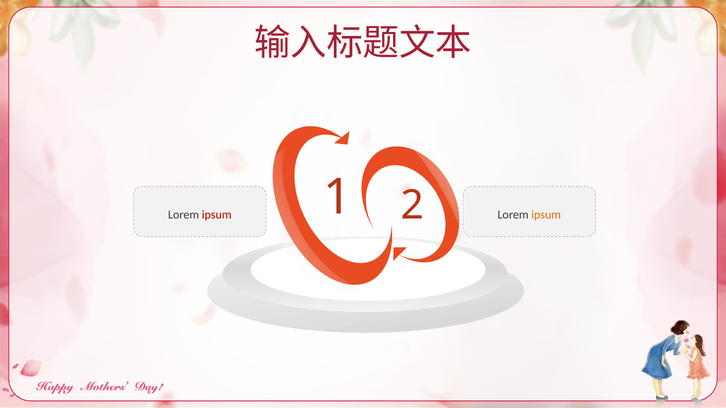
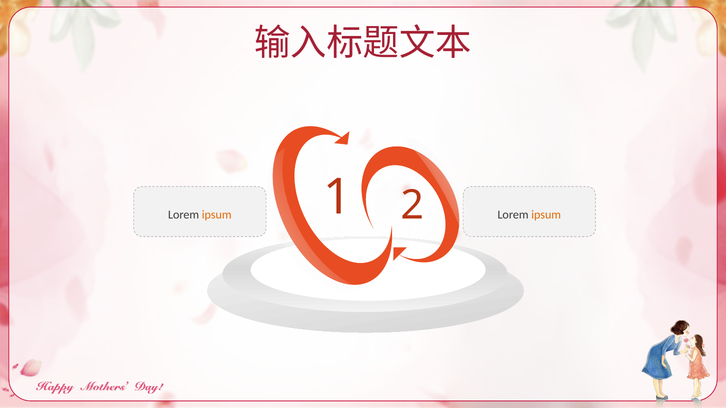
ipsum at (217, 215) colour: red -> orange
